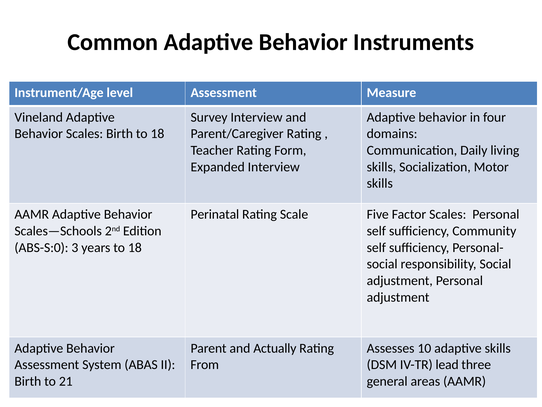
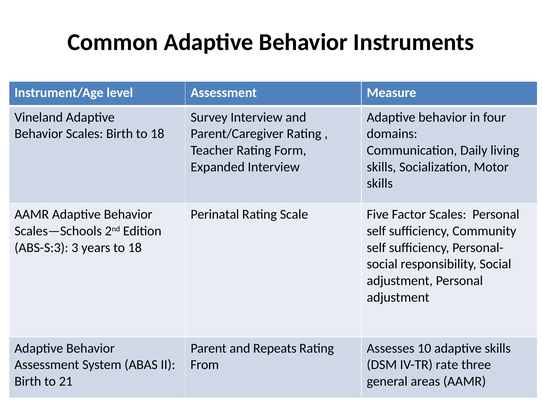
ABS-S:0: ABS-S:0 -> ABS-S:3
Actually: Actually -> Repeats
lead: lead -> rate
